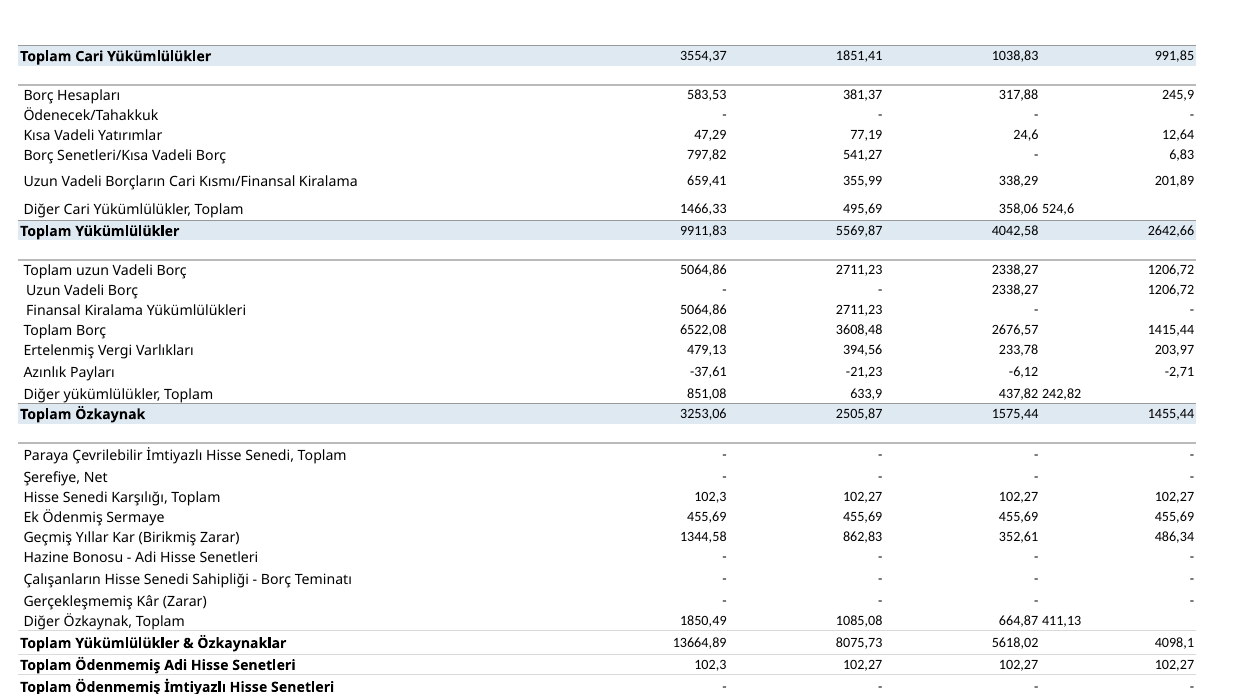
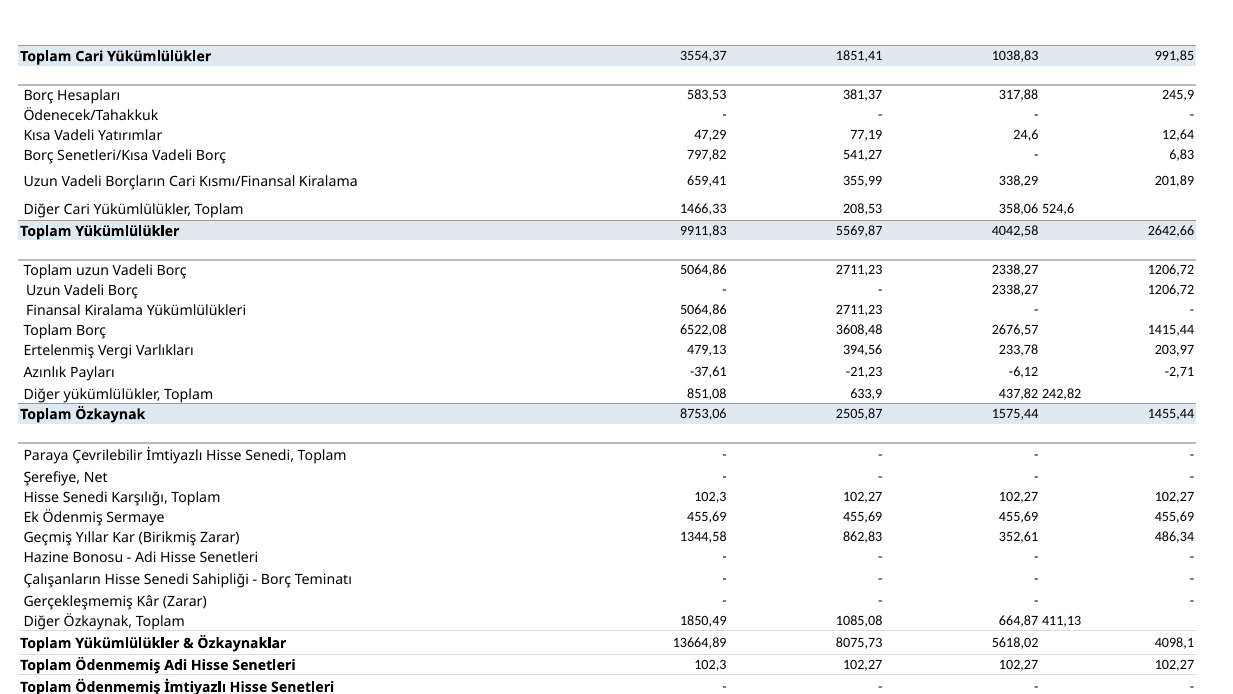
495,69: 495,69 -> 208,53
3253,06: 3253,06 -> 8753,06
